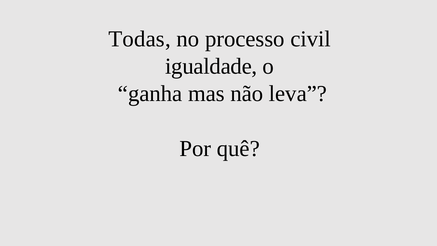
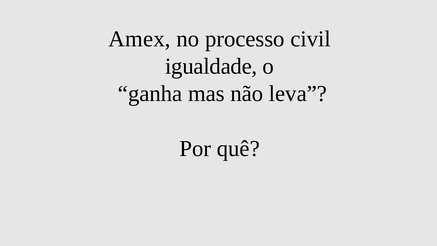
Todas: Todas -> Amex
